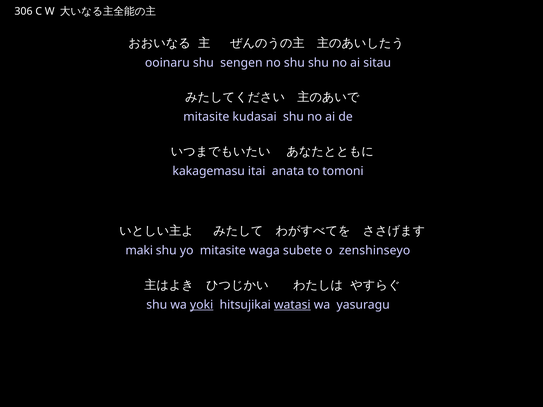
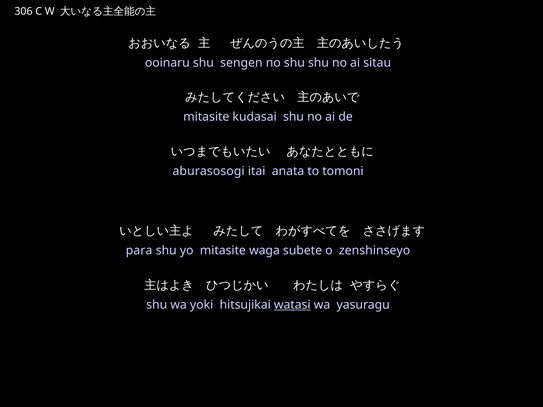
kakagemasu: kakagemasu -> aburasosogi
maki: maki -> para
yoki underline: present -> none
